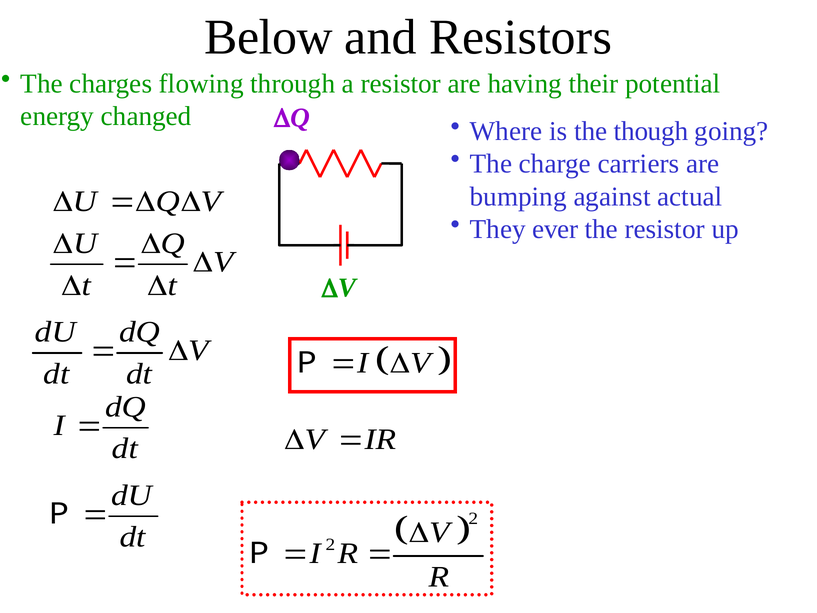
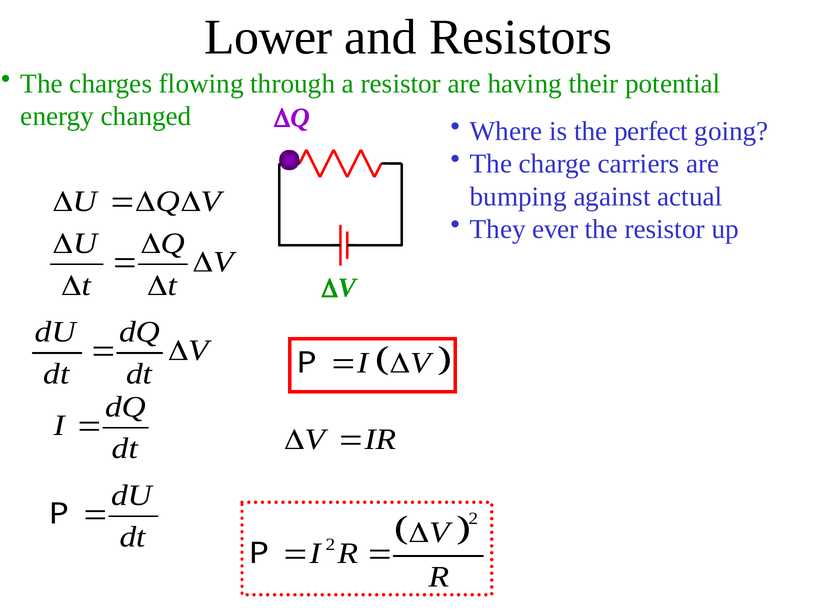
Below: Below -> Lower
though: though -> perfect
